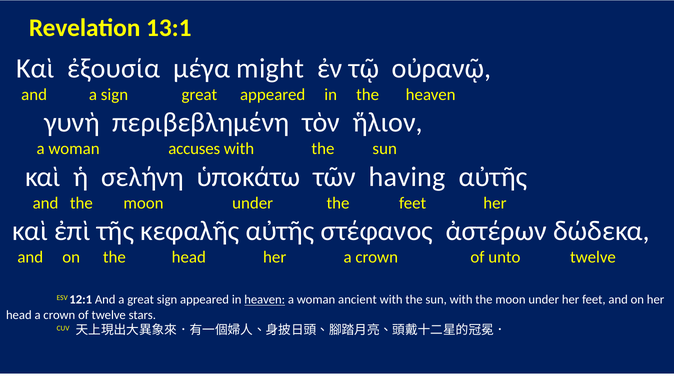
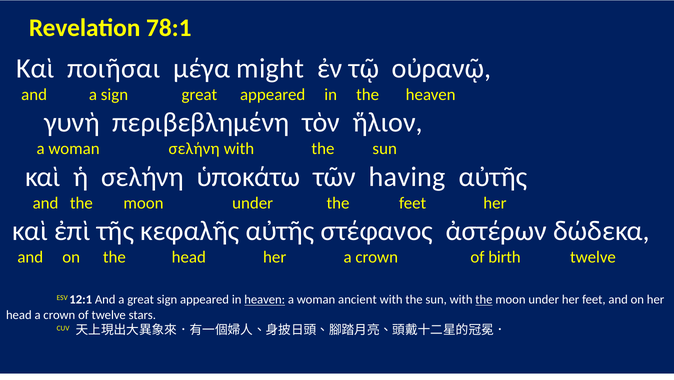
13:1: 13:1 -> 78:1
ἐξουσία: ἐξουσία -> ποιῆσαι
woman accuses: accuses -> σελήνη
unto: unto -> birth
the at (484, 300) underline: none -> present
